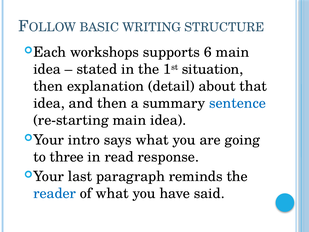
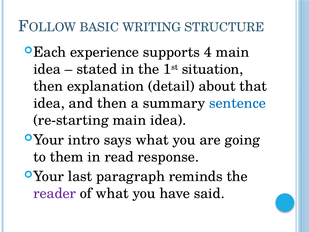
workshops: workshops -> experience
6: 6 -> 4
three: three -> them
reader colour: blue -> purple
